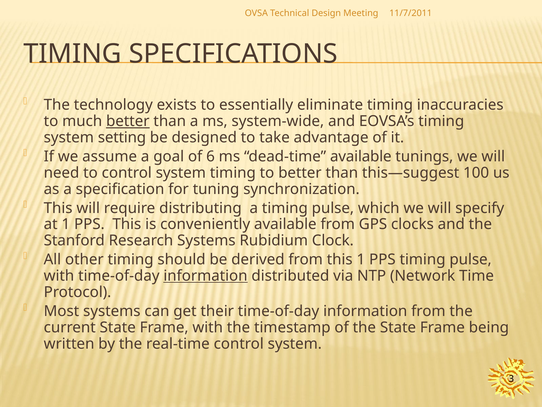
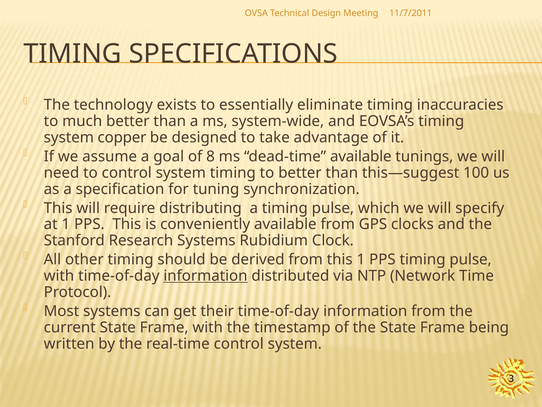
better at (128, 121) underline: present -> none
setting: setting -> copper
6: 6 -> 8
